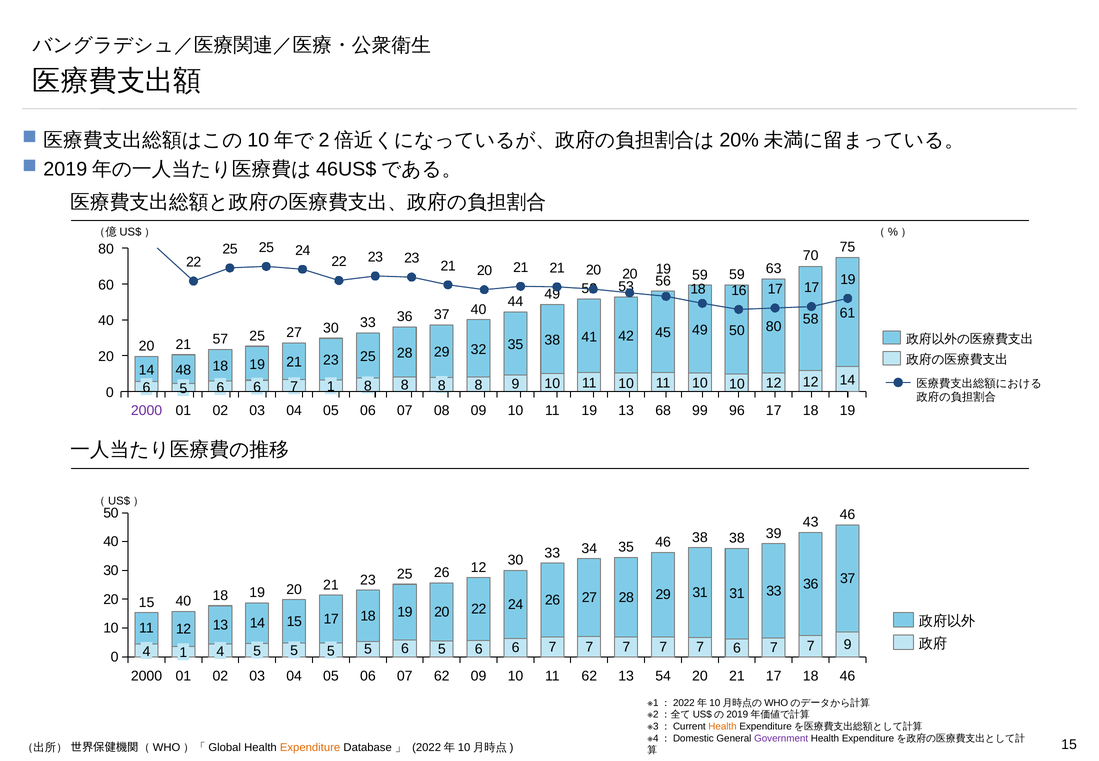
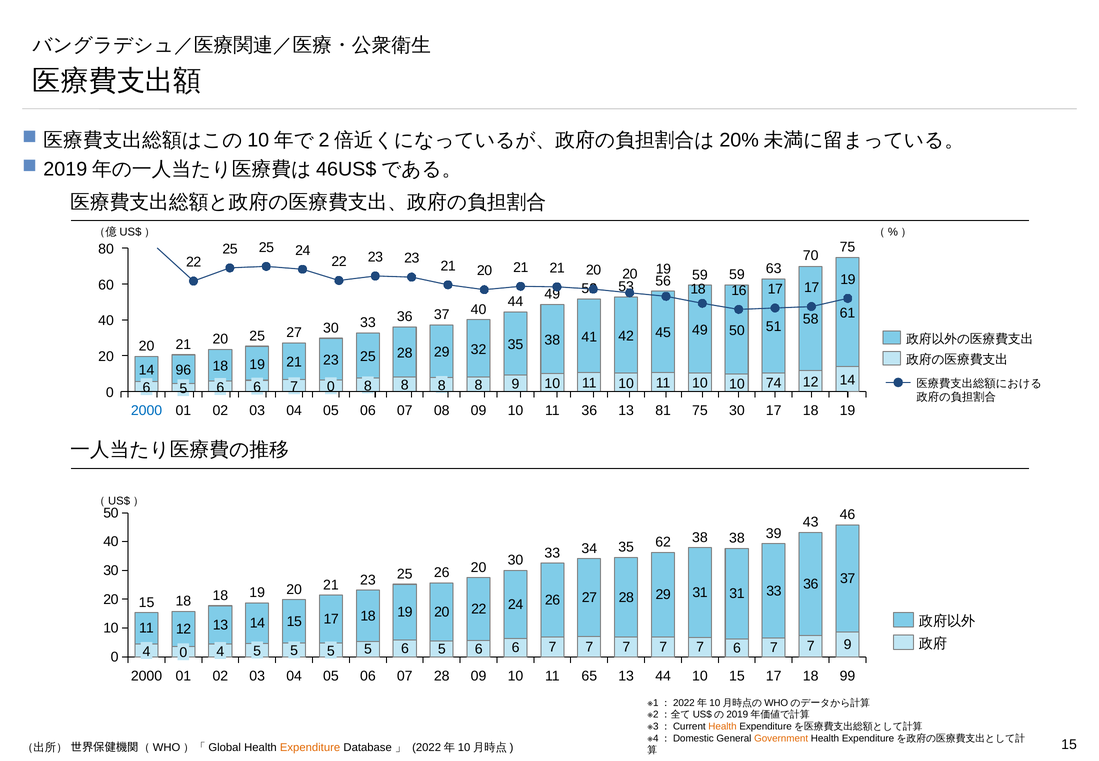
49 80: 80 -> 51
57 at (220, 339): 57 -> 20
48: 48 -> 96
7 1: 1 -> 0
6 12: 12 -> 74
2000 at (147, 411) colour: purple -> blue
09 19: 19 -> 36
68: 68 -> 81
11 99: 99 -> 75
03 96: 96 -> 30
34 46: 46 -> 62
12 at (479, 567): 12 -> 20
15 40: 40 -> 18
4 1: 1 -> 0
2000 62: 62 -> 28
02 62: 62 -> 65
06 54: 54 -> 44
11 20: 20 -> 10
07 21: 21 -> 15
09 46: 46 -> 99
Government colour: purple -> orange
